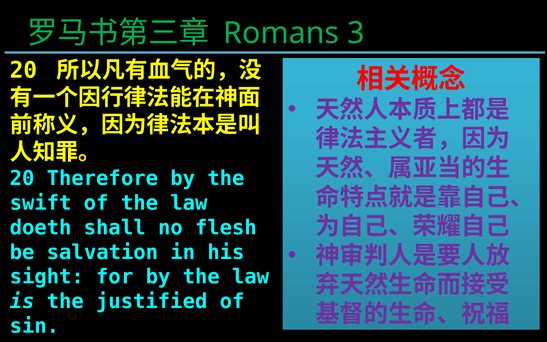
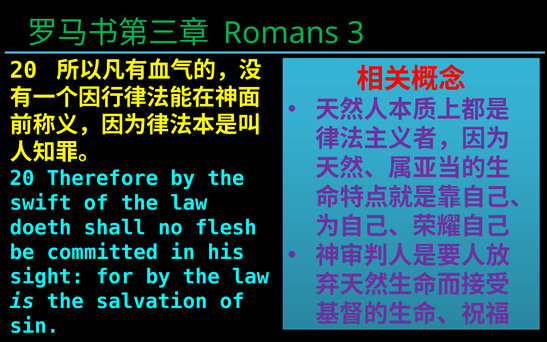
salvation: salvation -> committed
justified: justified -> salvation
